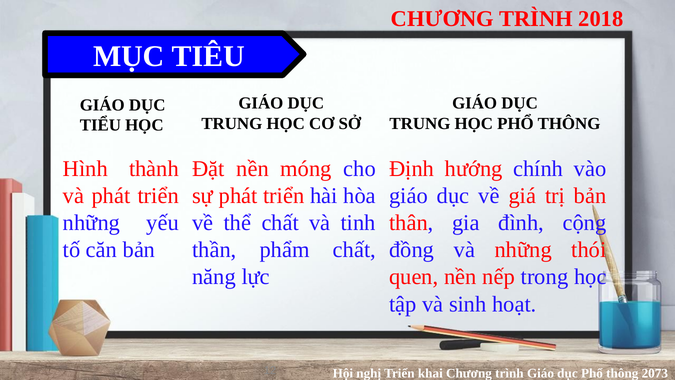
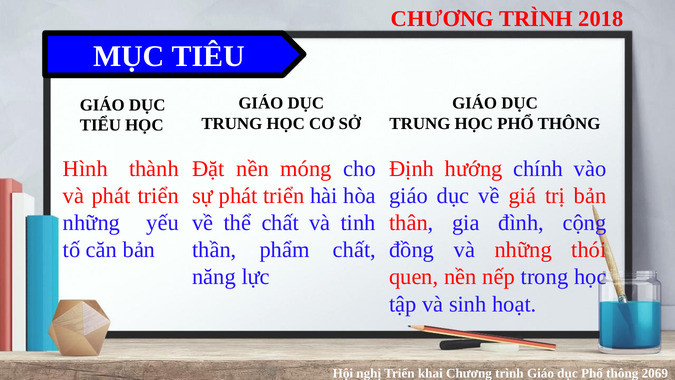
2073: 2073 -> 2069
